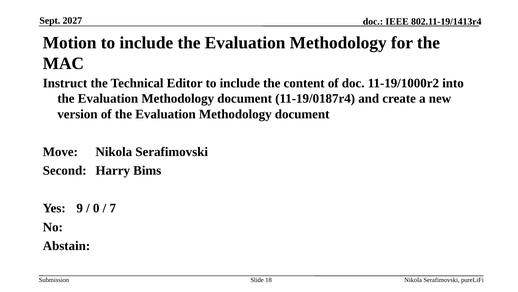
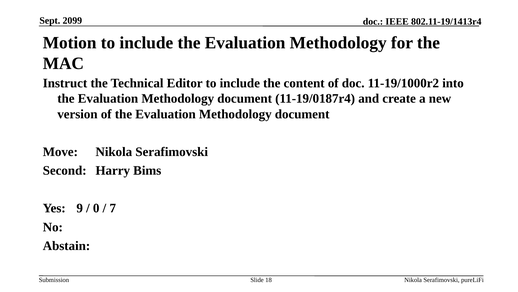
2027: 2027 -> 2099
